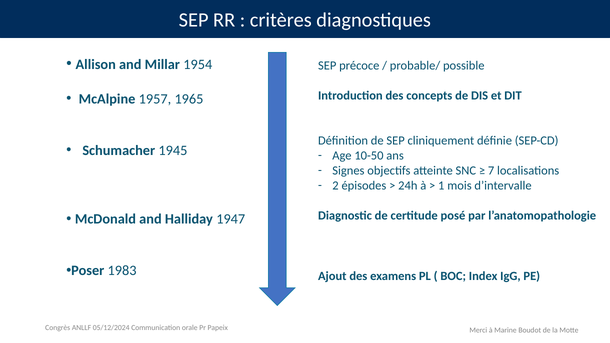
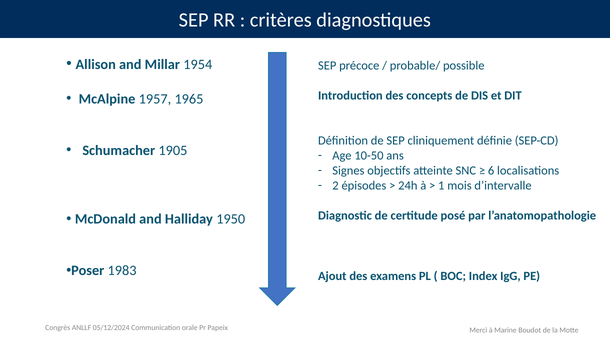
1945: 1945 -> 1905
7: 7 -> 6
1947: 1947 -> 1950
